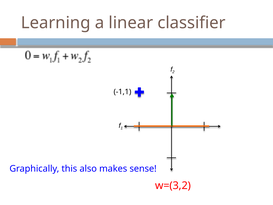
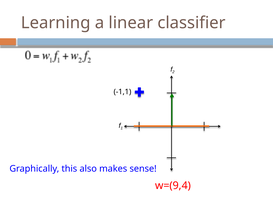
w=(3,2: w=(3,2 -> w=(9,4
